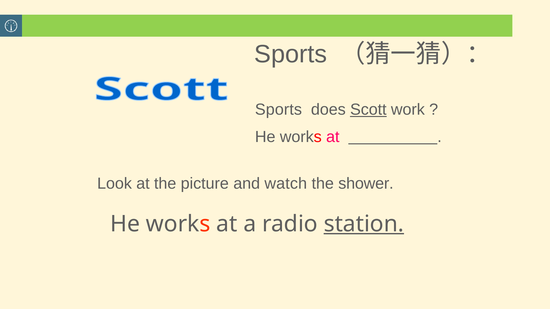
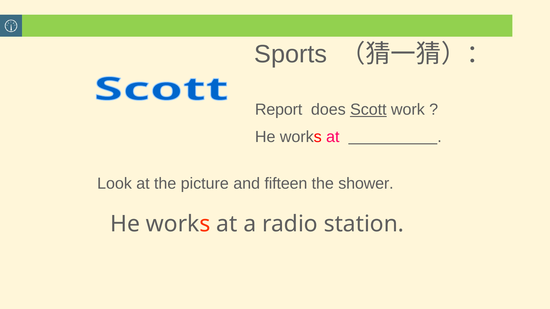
Sports at (278, 110): Sports -> Report
watch: watch -> fifteen
station underline: present -> none
